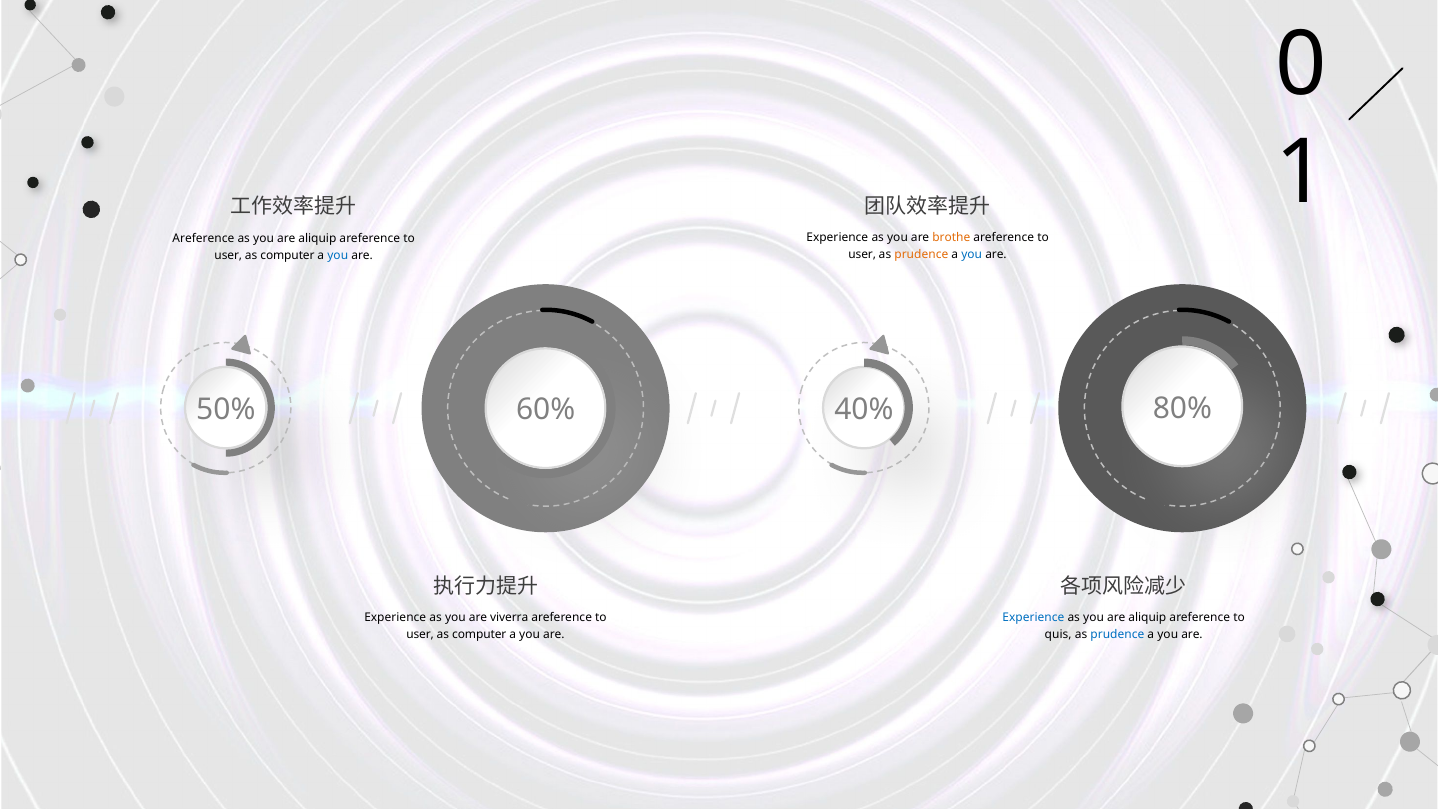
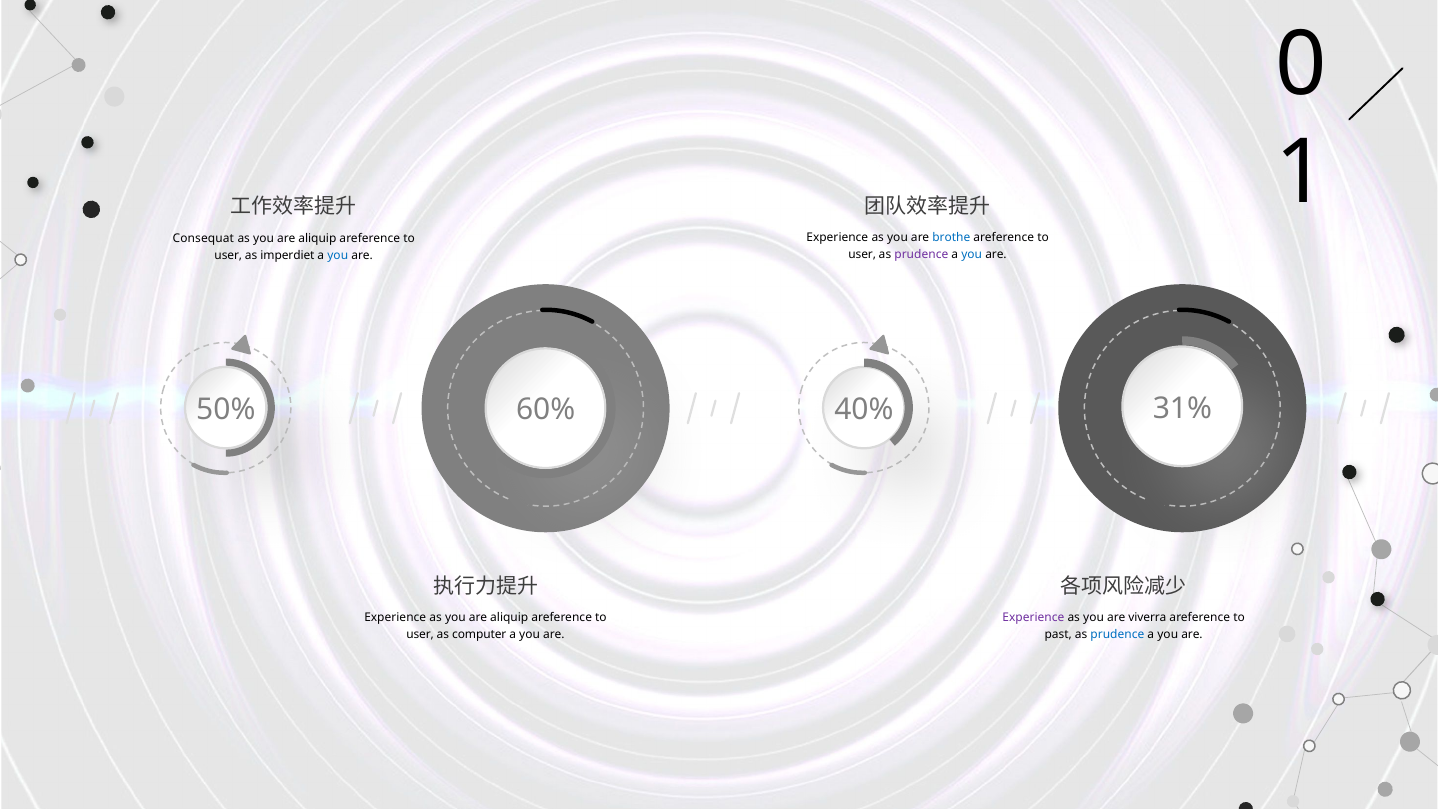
brothe colour: orange -> blue
Areference at (203, 239): Areference -> Consequat
prudence at (921, 255) colour: orange -> purple
computer at (287, 256): computer -> imperdiet
80%: 80% -> 31%
viverra at (509, 618): viverra -> aliquip
Experience at (1033, 618) colour: blue -> purple
aliquip at (1147, 618): aliquip -> viverra
quis: quis -> past
